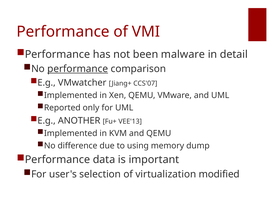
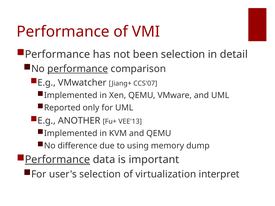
been malware: malware -> selection
Performance at (58, 160) underline: none -> present
modified: modified -> interpret
